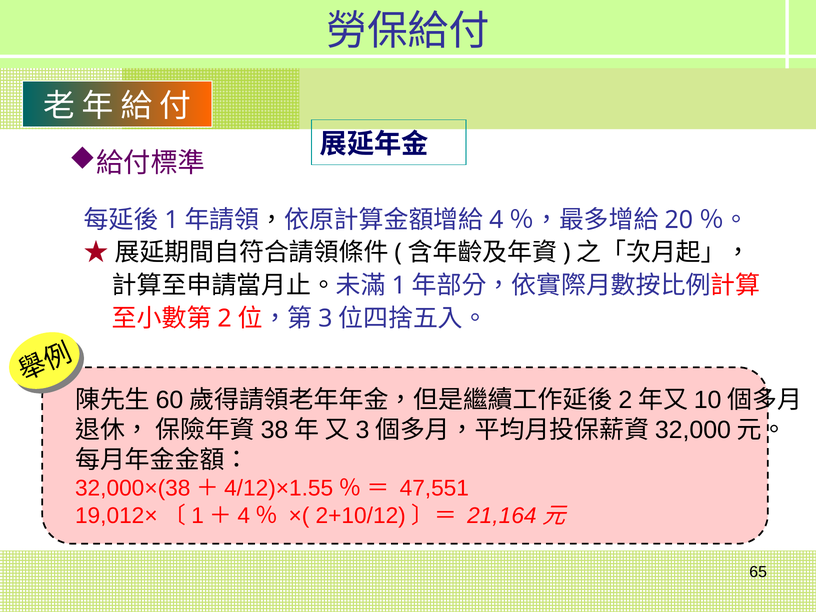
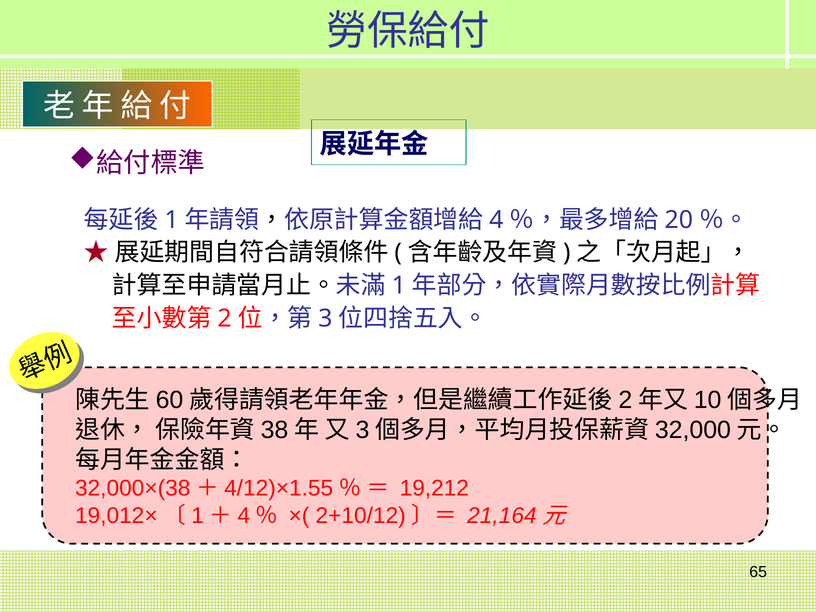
47,551: 47,551 -> 19,212
